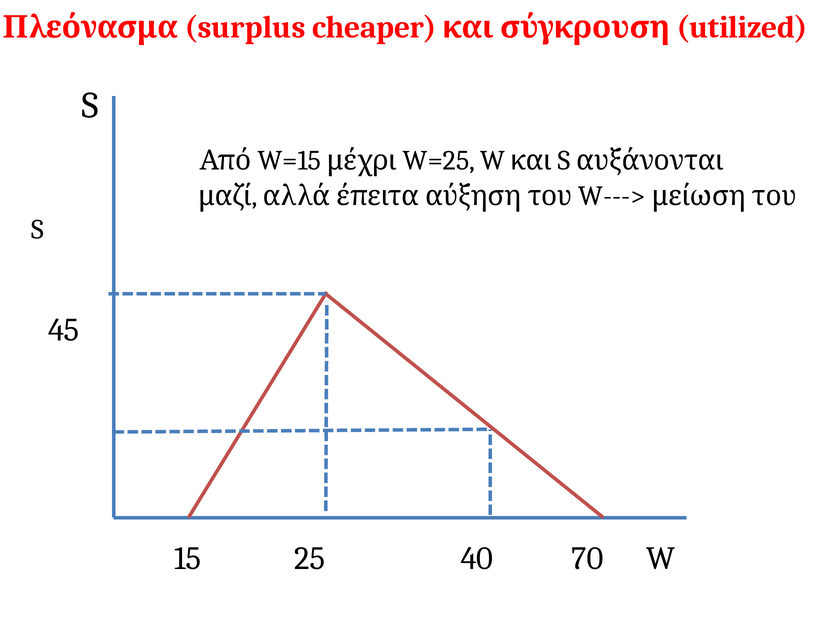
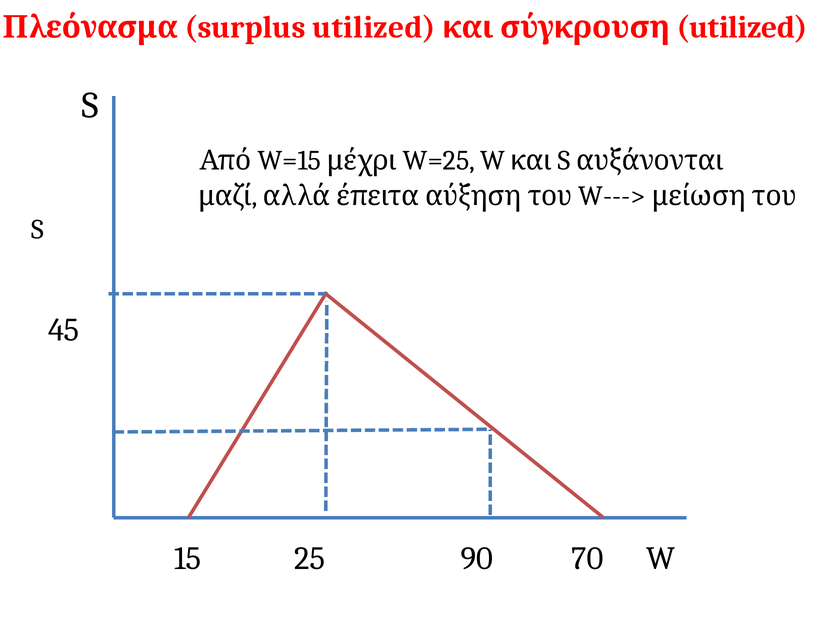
surplus cheaper: cheaper -> utilized
40: 40 -> 90
